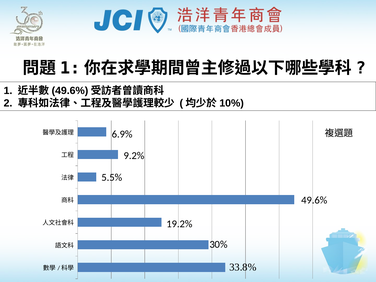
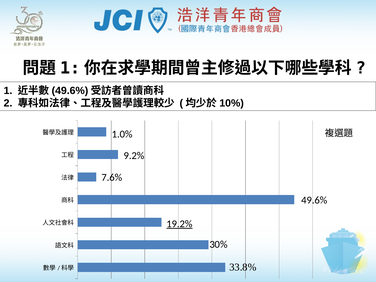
6.9%: 6.9% -> 1.0%
5.5%: 5.5% -> 7.6%
19.2% underline: none -> present
